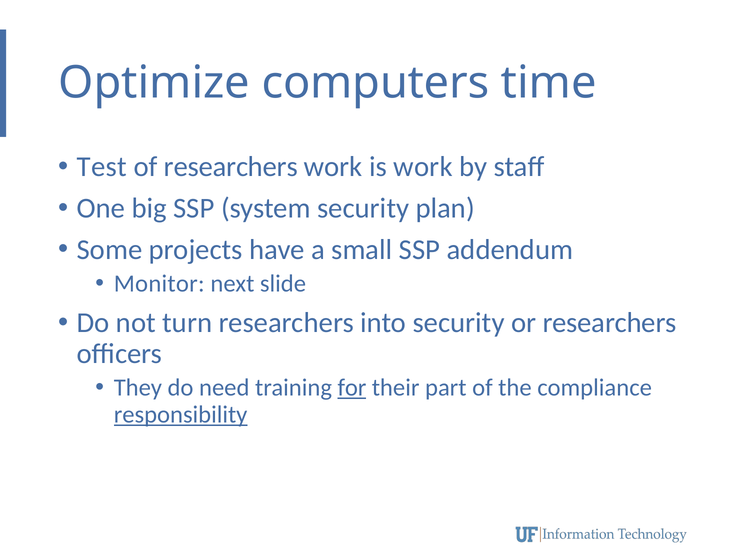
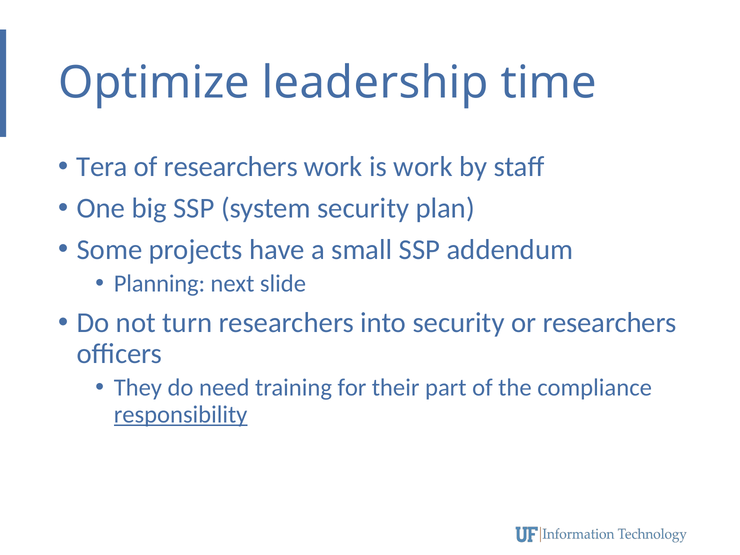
computers: computers -> leadership
Test: Test -> Tera
Monitor: Monitor -> Planning
for underline: present -> none
